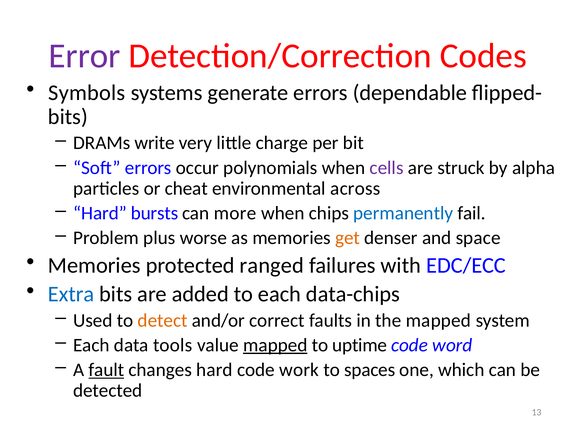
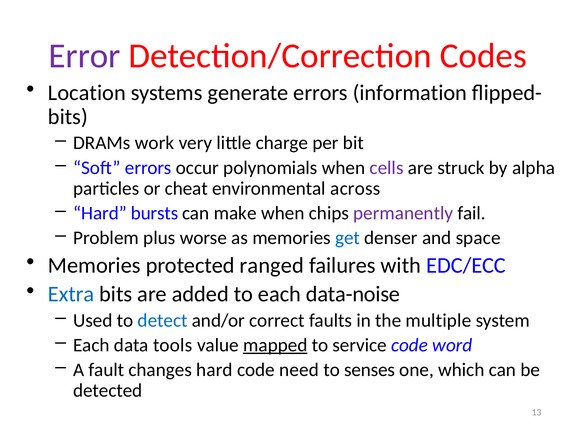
Symbols: Symbols -> Location
dependable: dependable -> information
write: write -> work
more: more -> make
permanently colour: blue -> purple
get colour: orange -> blue
data-chips: data-chips -> data-noise
detect colour: orange -> blue
the mapped: mapped -> multiple
uptime: uptime -> service
fault underline: present -> none
work: work -> need
spaces: spaces -> senses
